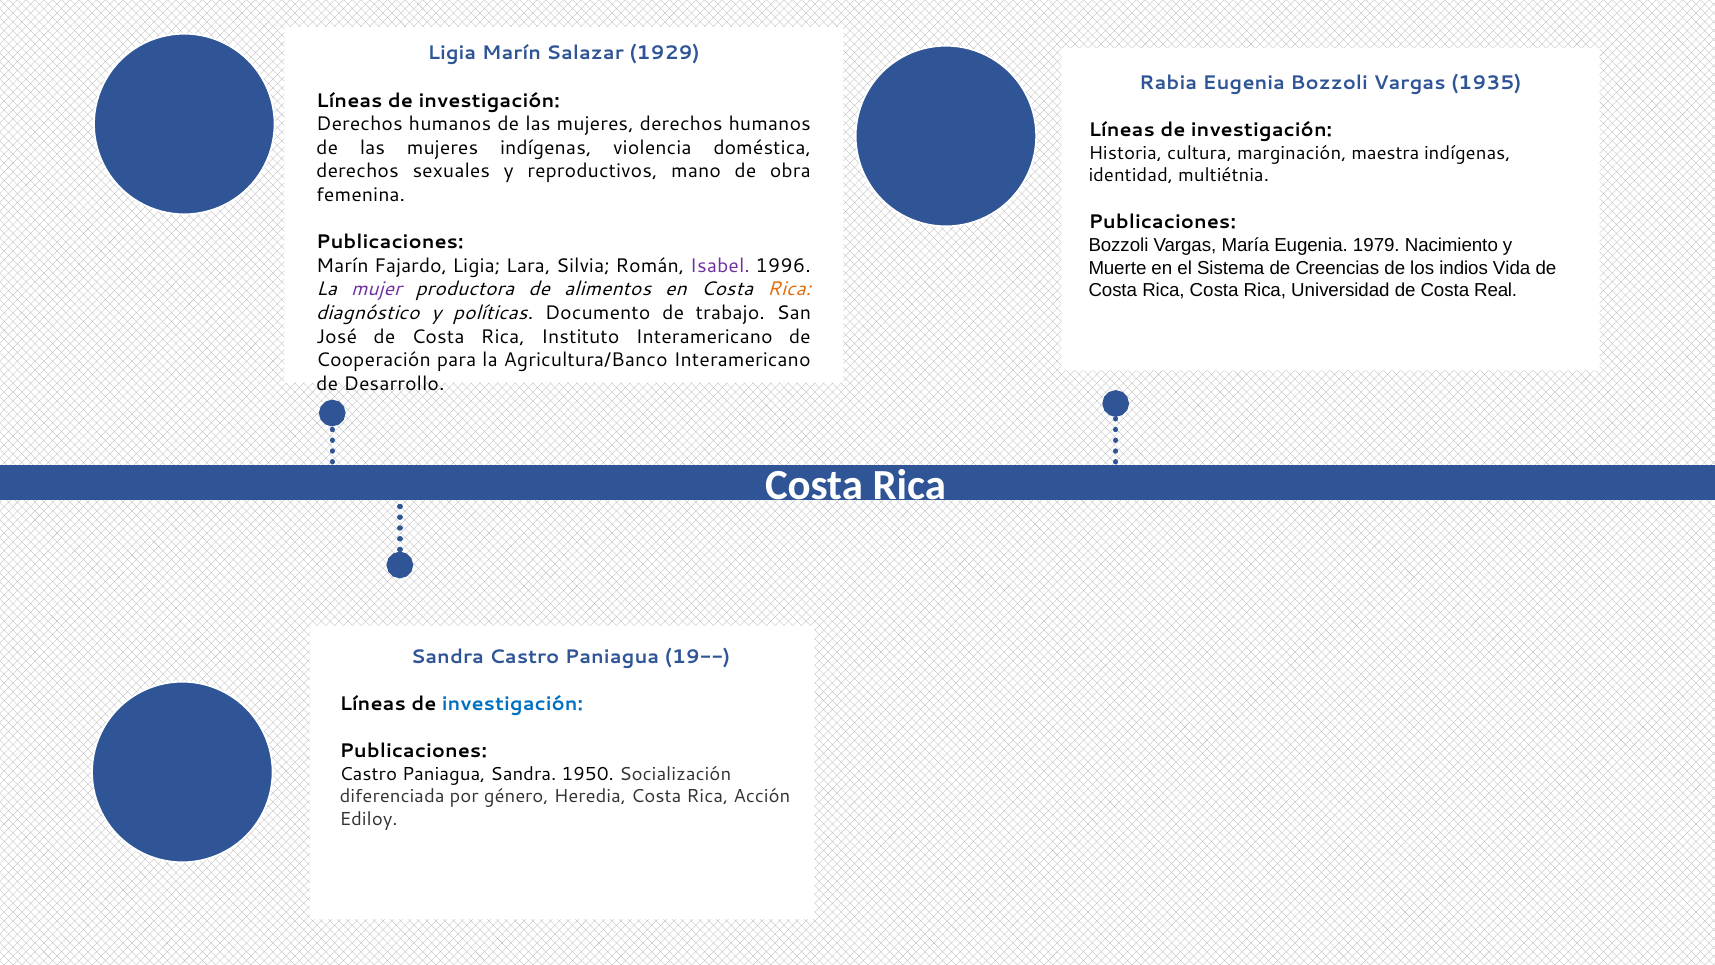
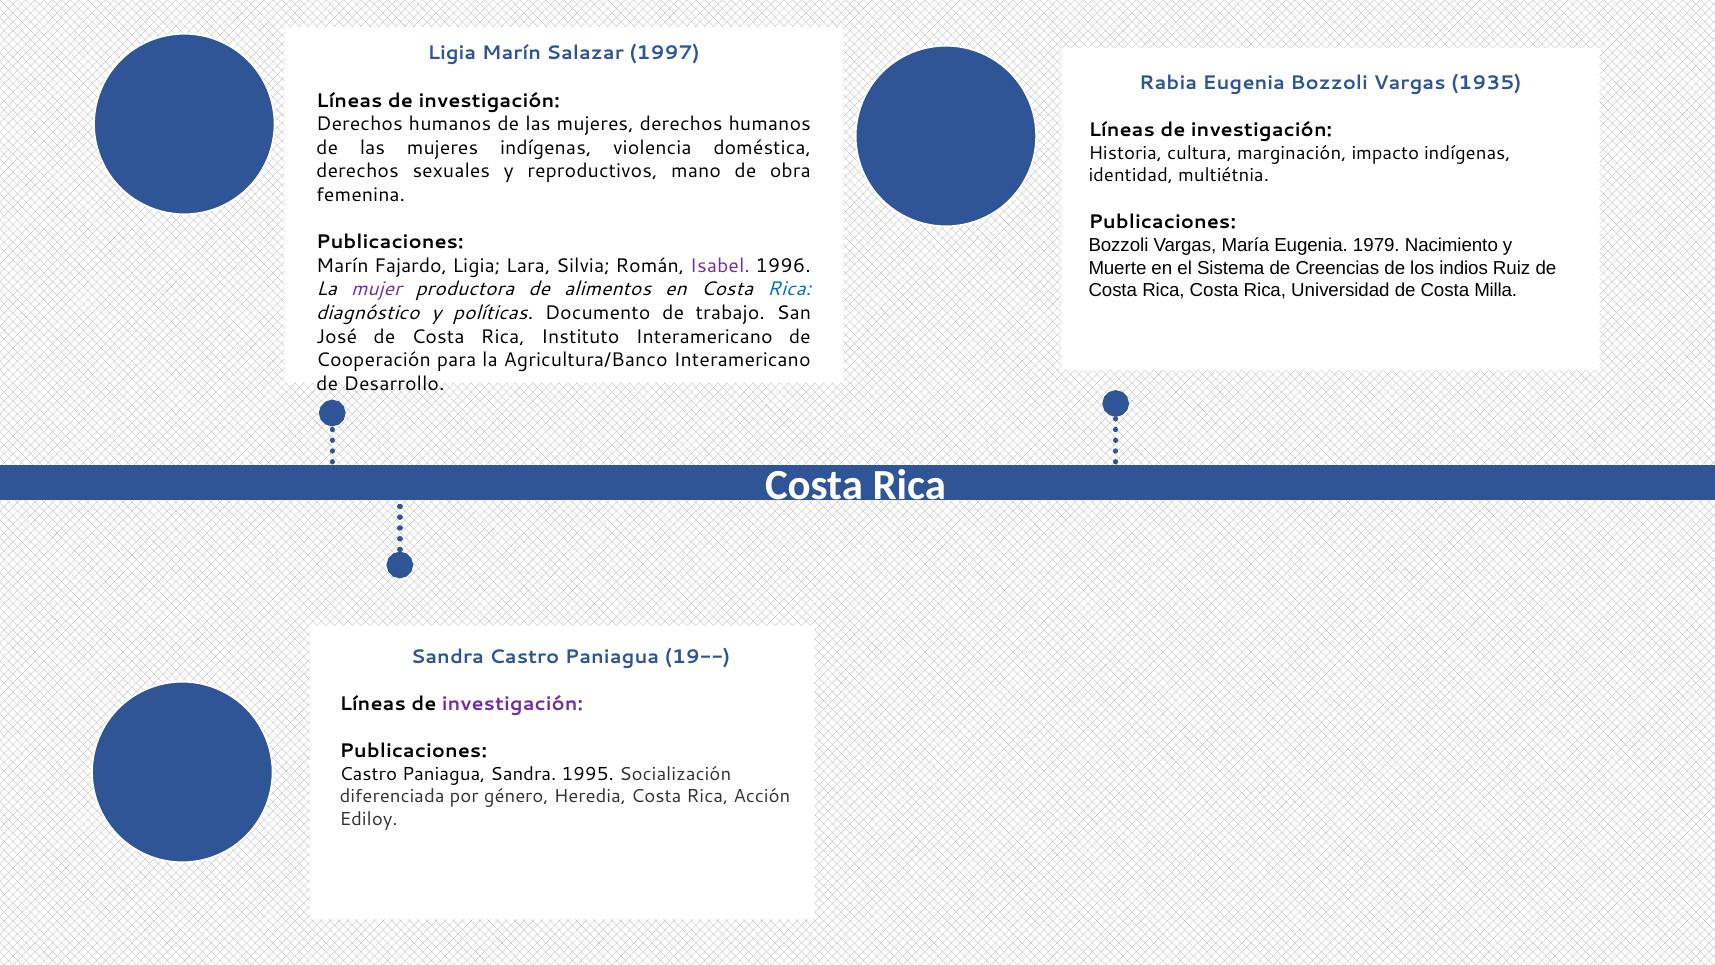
1929: 1929 -> 1997
maestra: maestra -> impacto
Vida: Vida -> Ruiz
Real: Real -> Milla
Rica at (789, 289) colour: orange -> blue
investigación at (512, 704) colour: blue -> purple
1950: 1950 -> 1995
